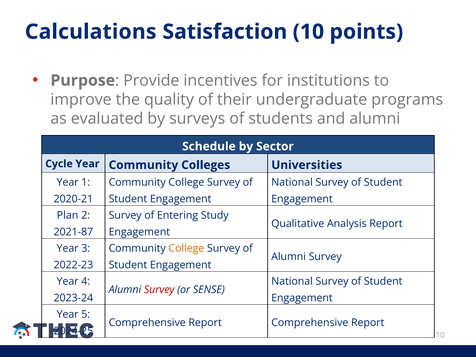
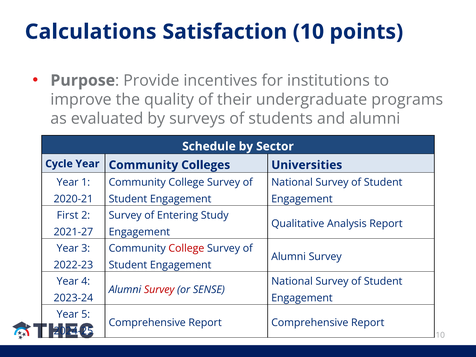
Plan: Plan -> First
2021-87: 2021-87 -> 2021-27
College at (186, 248) colour: orange -> red
